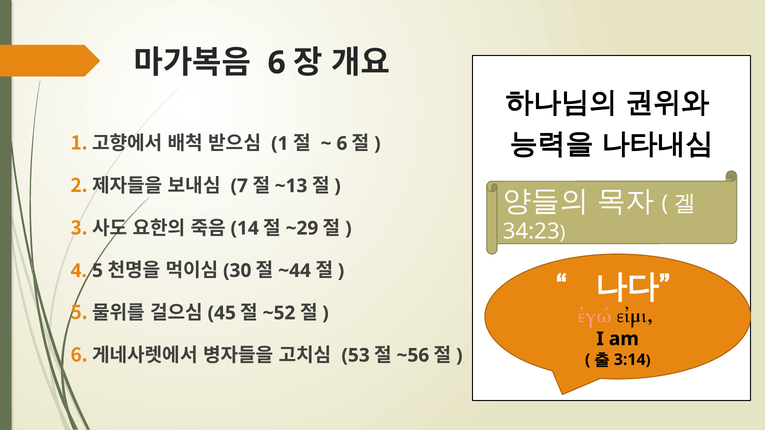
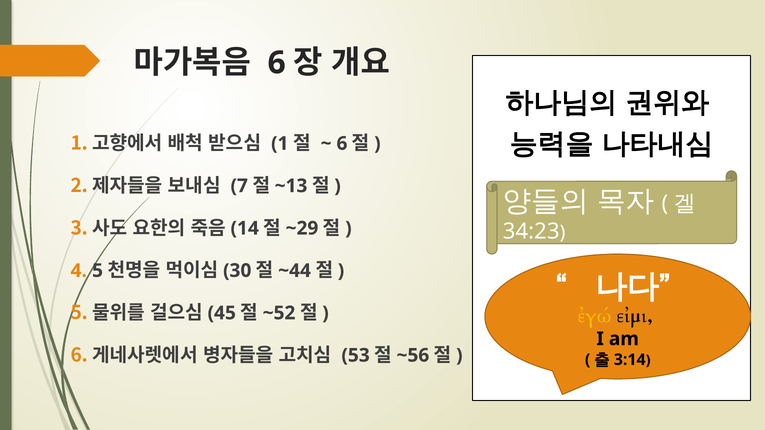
ἐγώ colour: pink -> yellow
